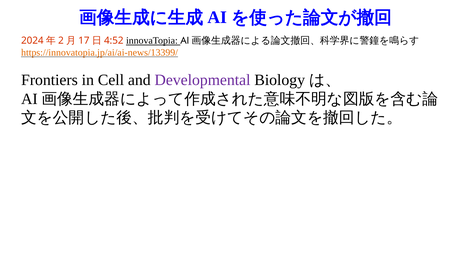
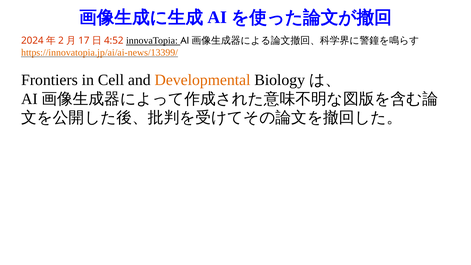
Developmental colour: purple -> orange
